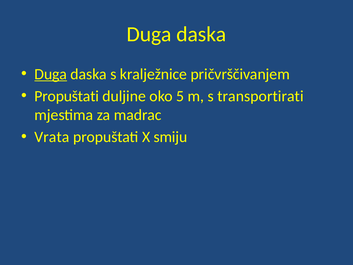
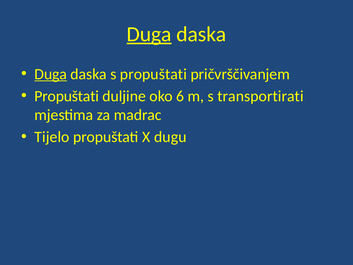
Duga at (149, 34) underline: none -> present
s kralježnice: kralježnice -> propuštati
5: 5 -> 6
Vrata: Vrata -> Tijelo
smiju: smiju -> dugu
